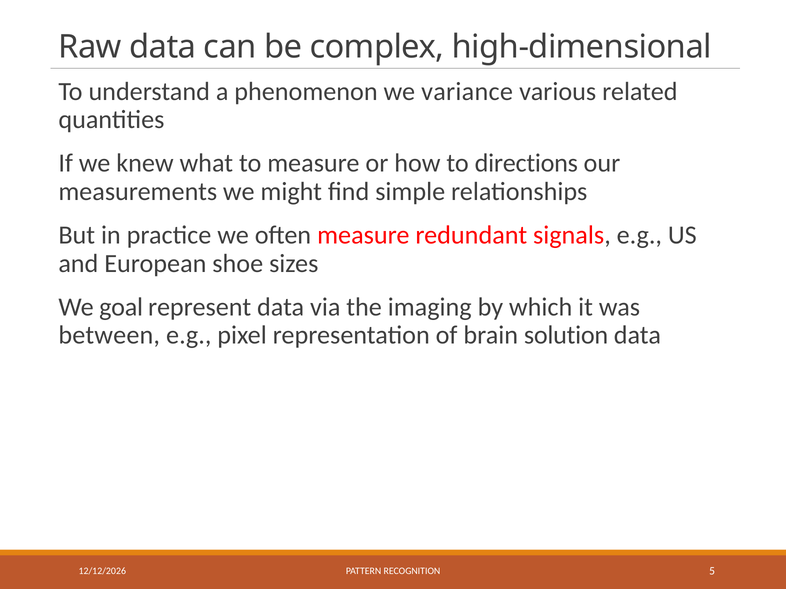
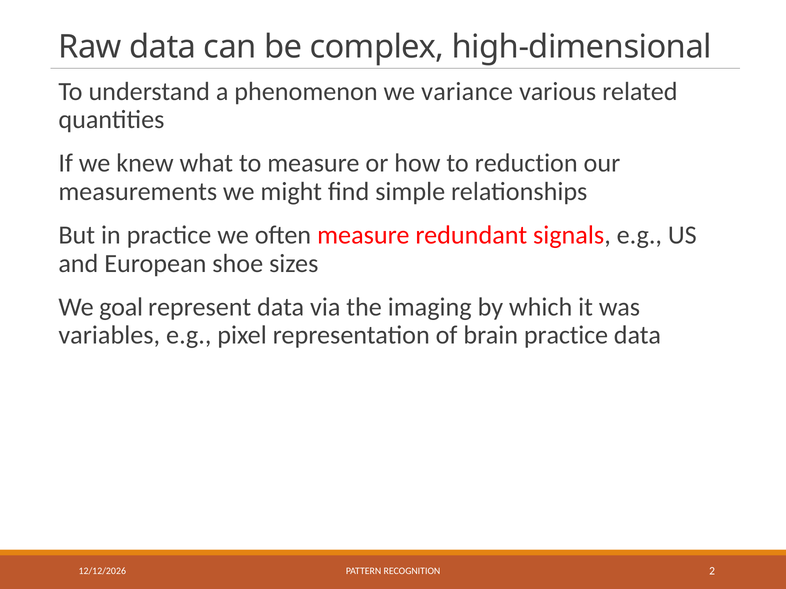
directions: directions -> reduction
between: between -> variables
brain solution: solution -> practice
5: 5 -> 2
